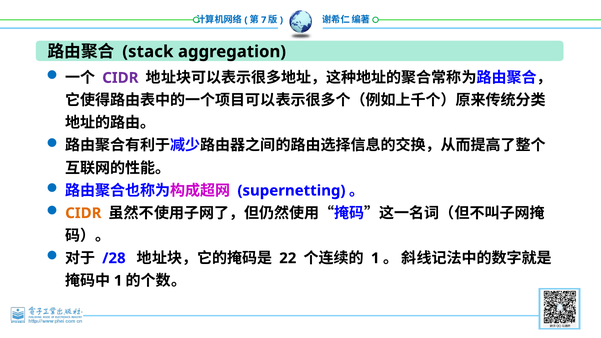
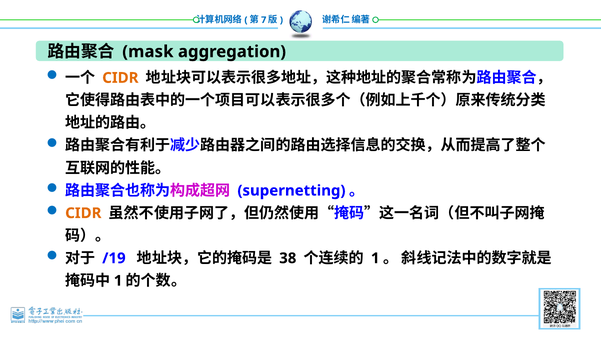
stack: stack -> mask
CIDR at (120, 78) colour: purple -> orange
/28: /28 -> /19
22: 22 -> 38
